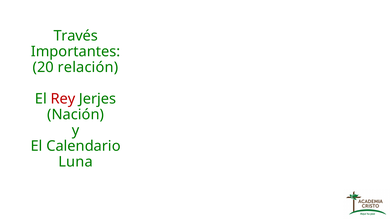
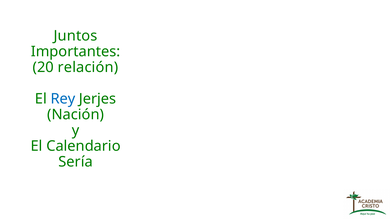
Través: Través -> Juntos
Rey colour: red -> blue
Luna: Luna -> Sería
